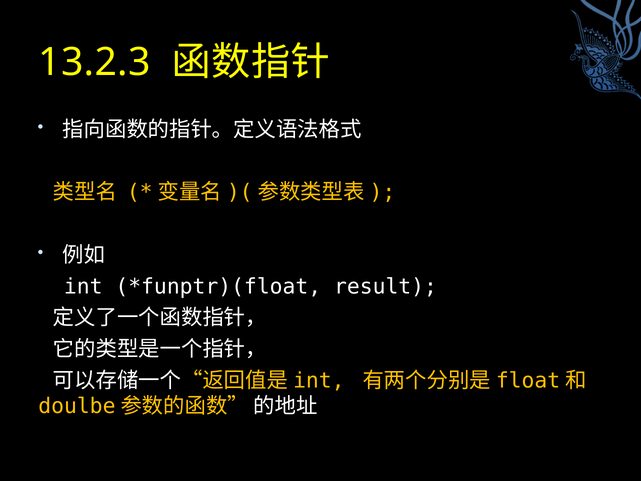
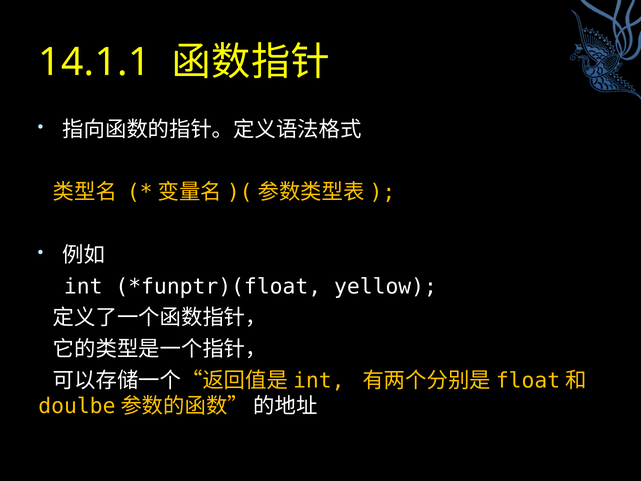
13.2.3: 13.2.3 -> 14.1.1
result: result -> yellow
